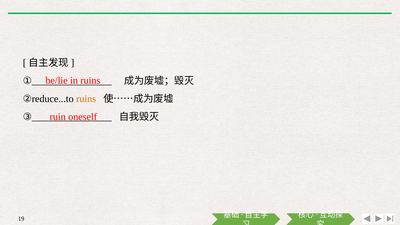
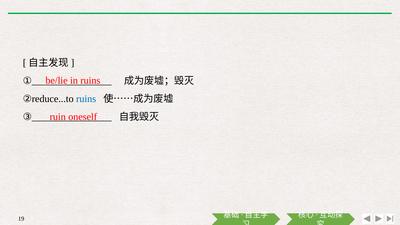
ruins at (86, 99) colour: orange -> blue
